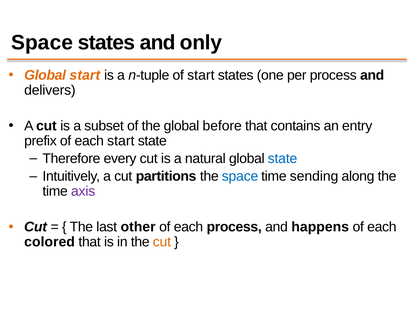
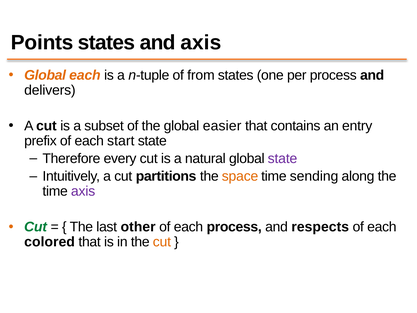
Space at (42, 43): Space -> Points
and only: only -> axis
Global start: start -> each
of start: start -> from
before: before -> easier
state at (282, 158) colour: blue -> purple
space at (240, 176) colour: blue -> orange
Cut at (36, 227) colour: black -> green
happens: happens -> respects
